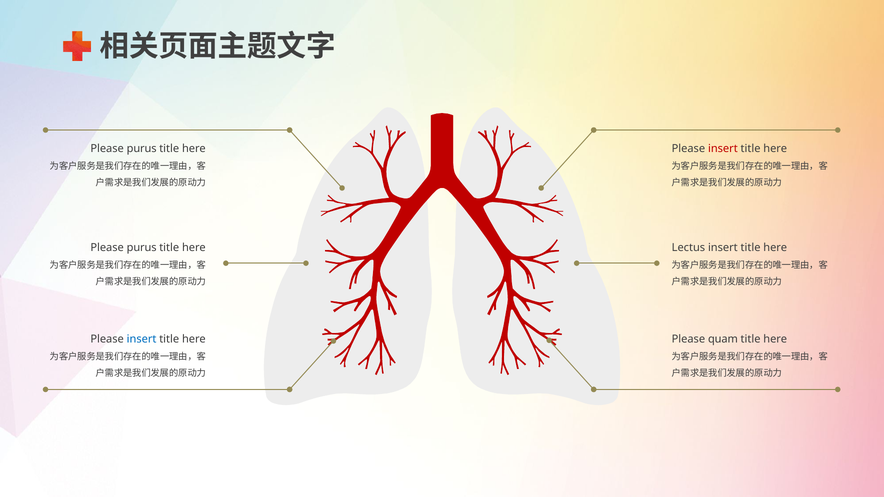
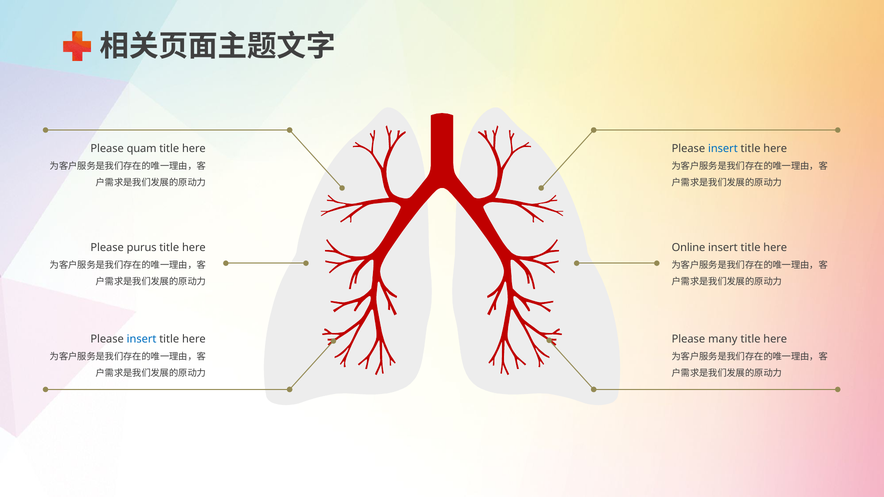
purus at (142, 149): purus -> quam
insert at (723, 149) colour: red -> blue
Lectus: Lectus -> Online
quam: quam -> many
